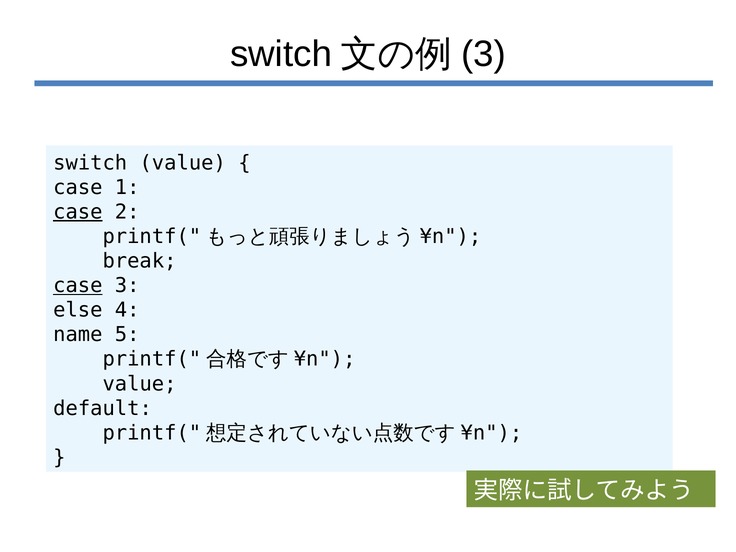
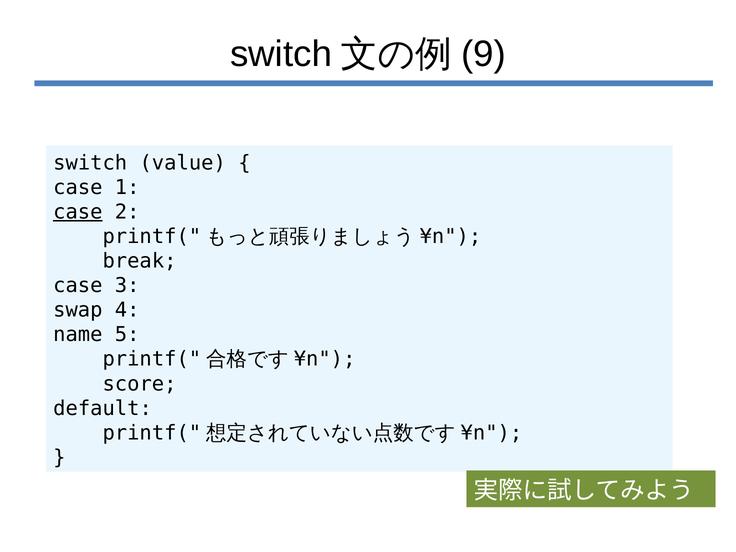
3 at (484, 54): 3 -> 9
case at (78, 286) underline: present -> none
else: else -> swap
value at (140, 384): value -> score
